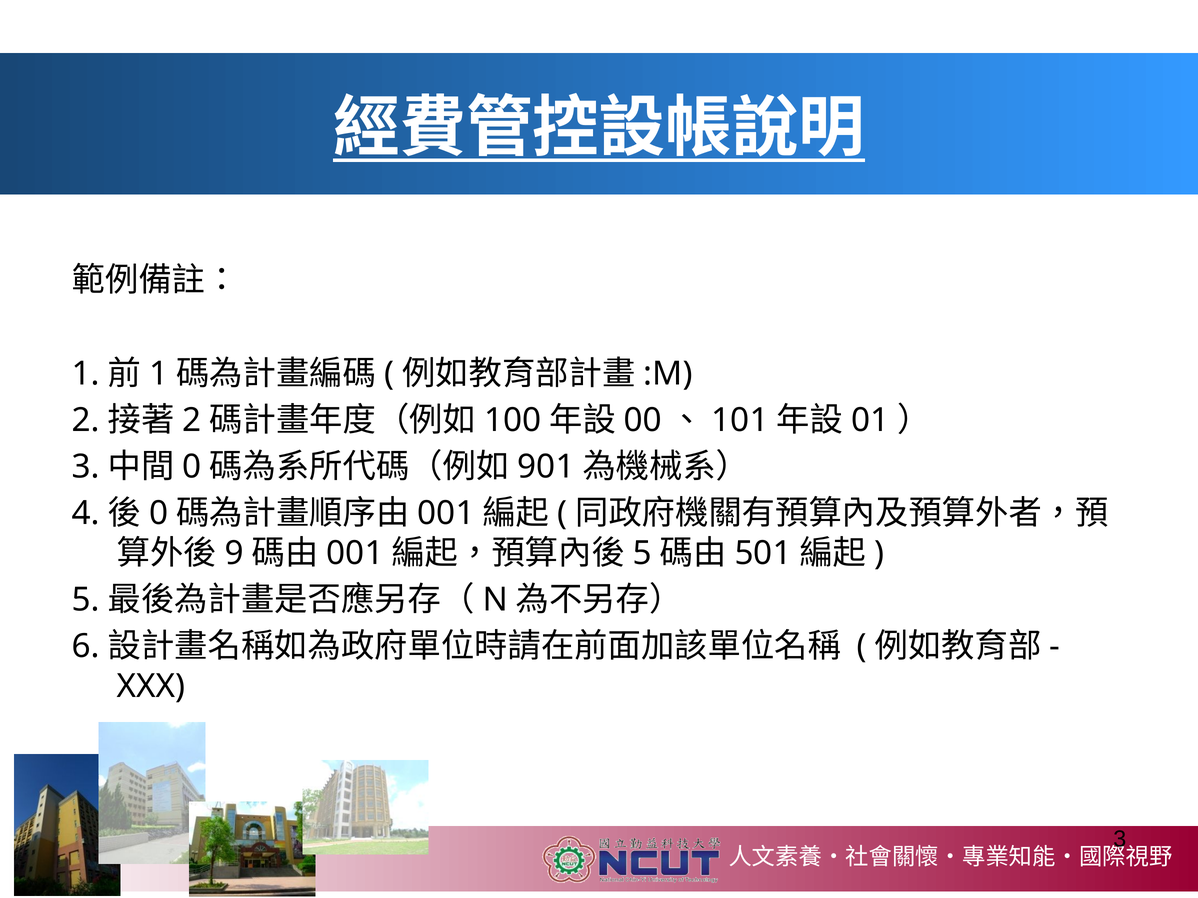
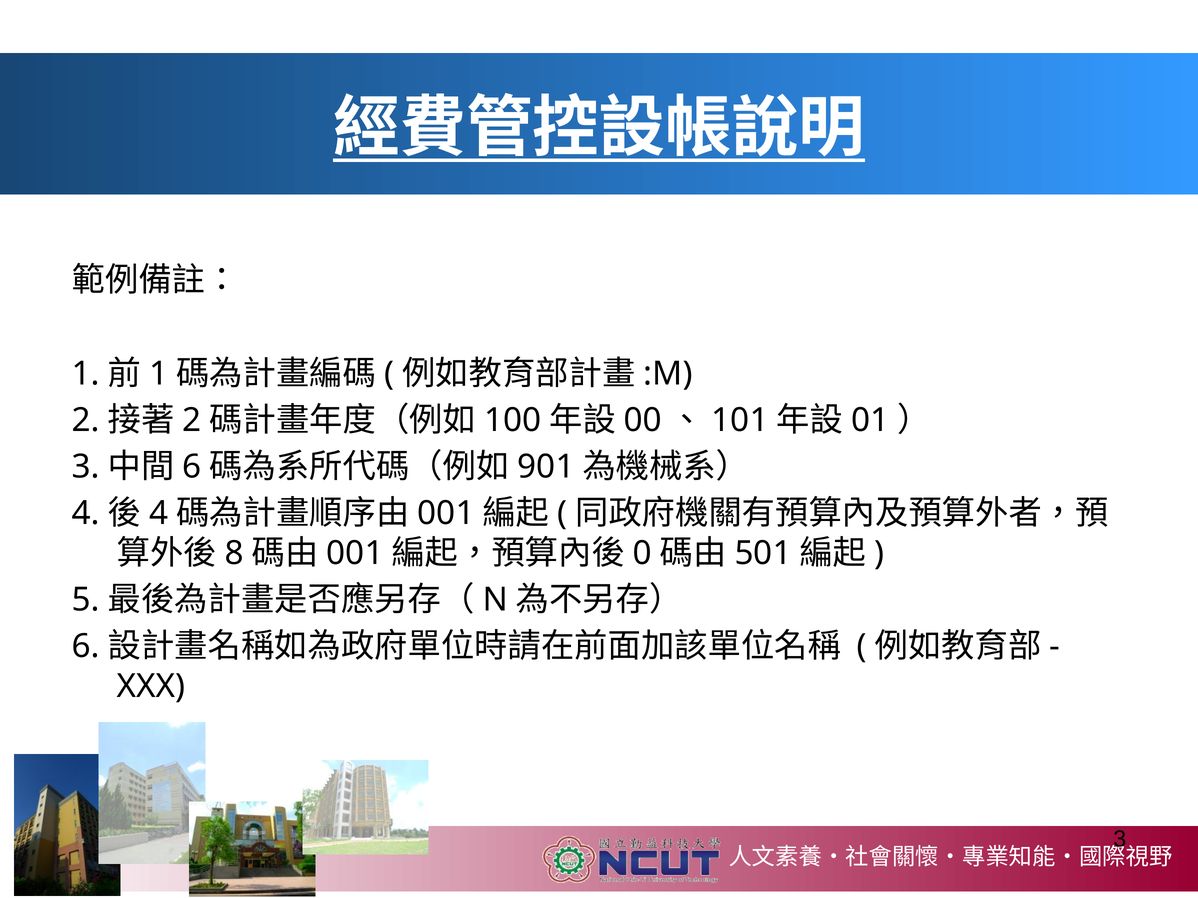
0 at (192, 467): 0 -> 6
0 at (159, 514): 0 -> 4
9: 9 -> 8
5 at (642, 553): 5 -> 0
